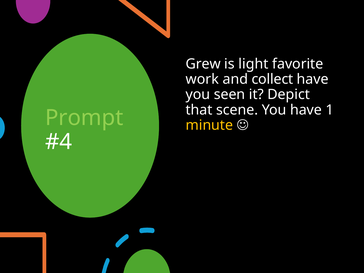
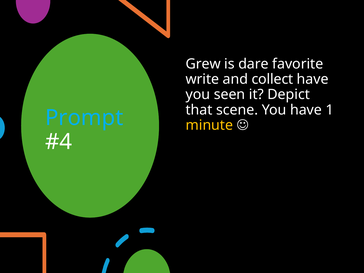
light: light -> dare
work: work -> write
Prompt colour: light green -> light blue
